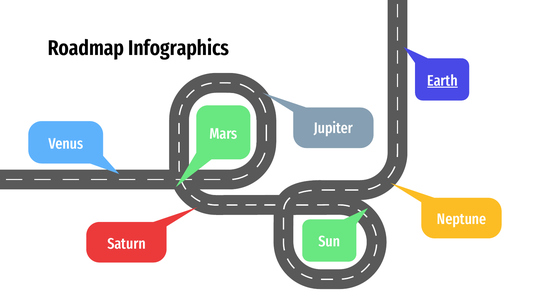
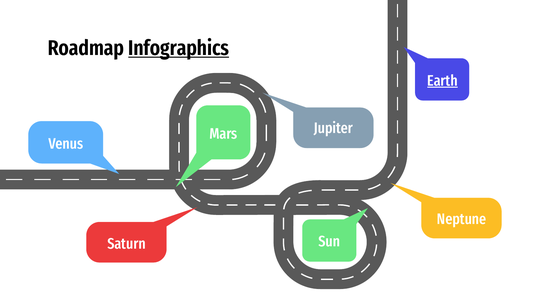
Infographics underline: none -> present
